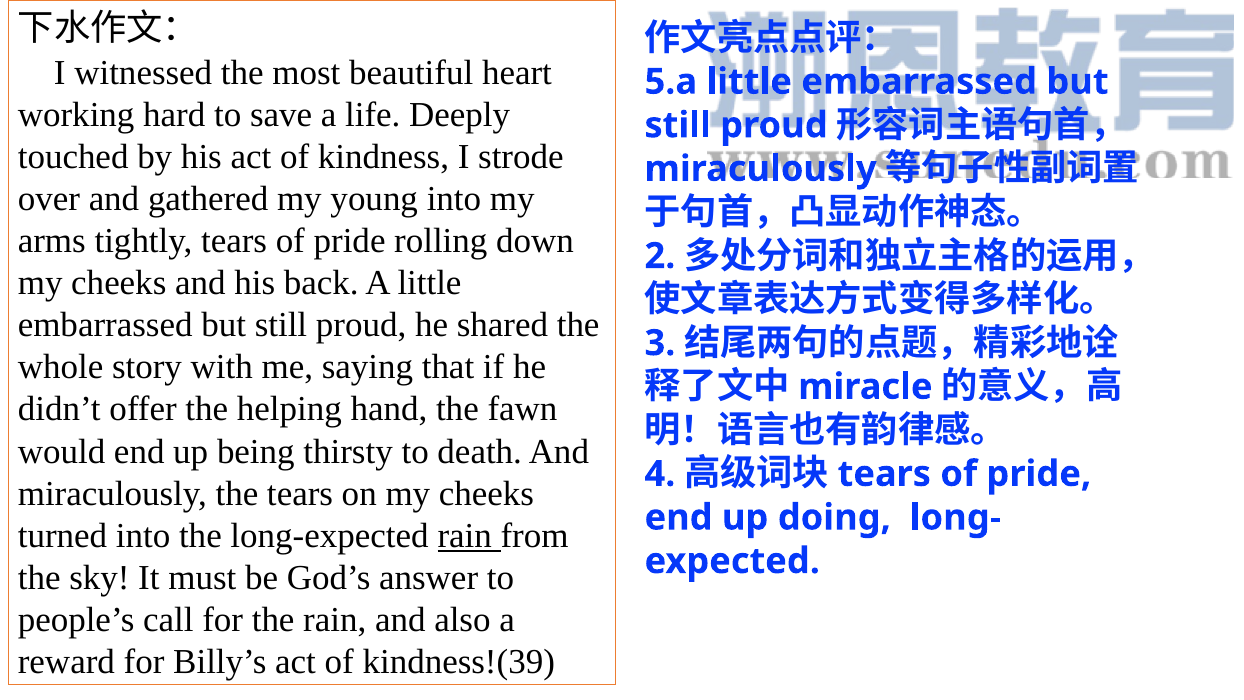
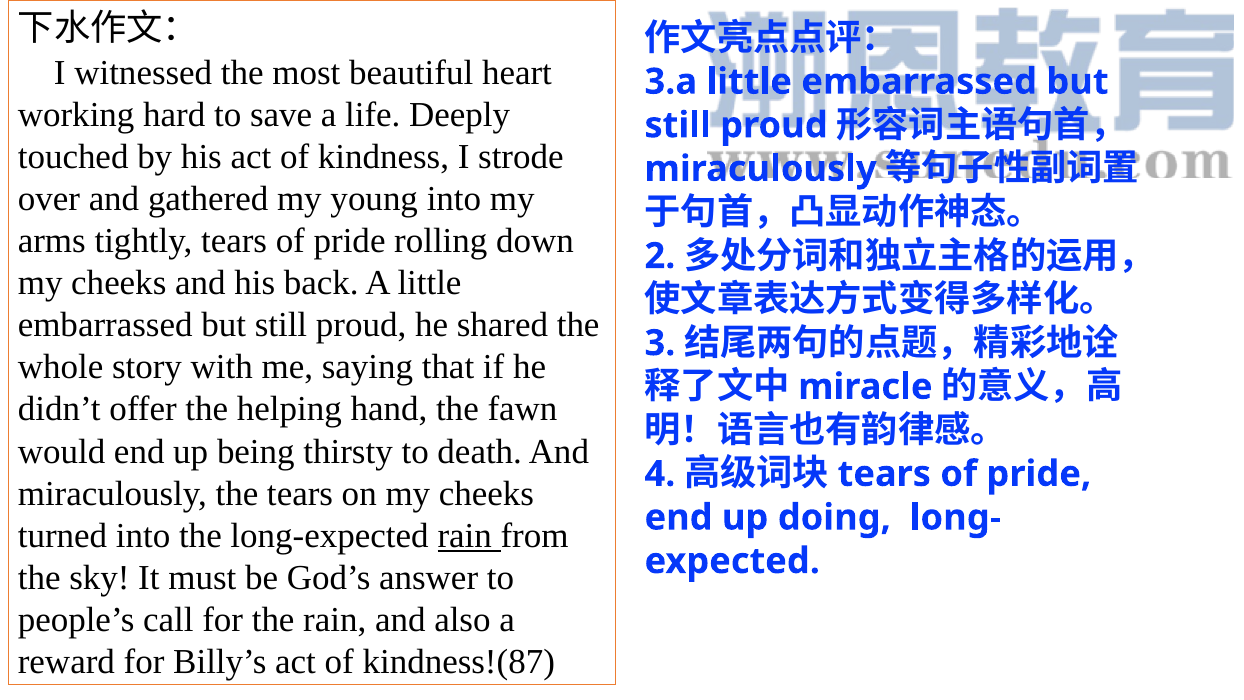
5.a: 5.a -> 3.a
kindness!(39: kindness!(39 -> kindness!(87
